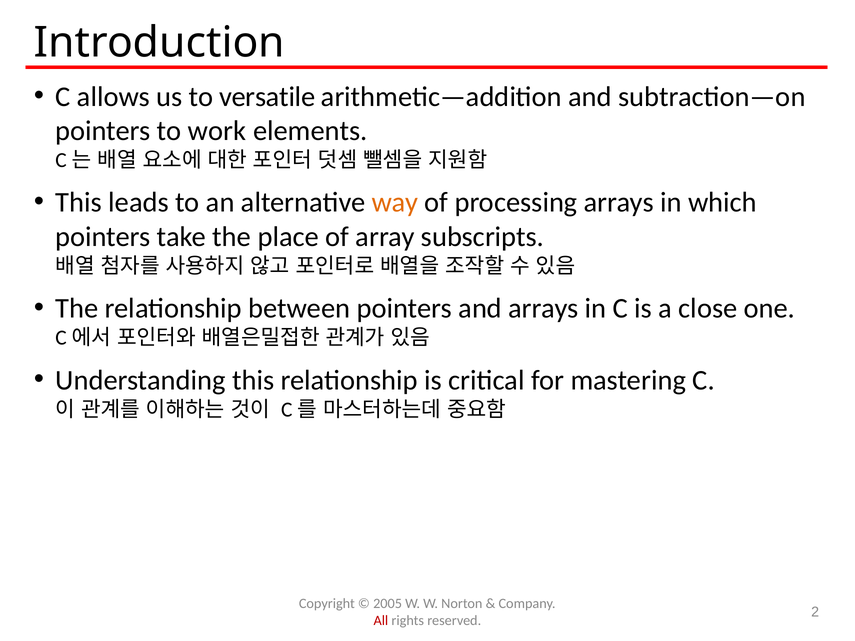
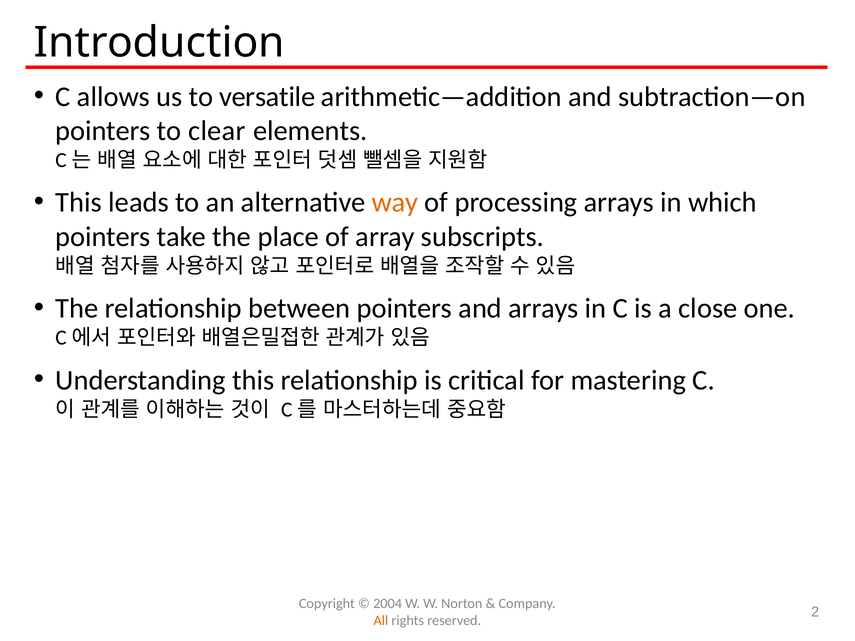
work: work -> clear
2005: 2005 -> 2004
All colour: red -> orange
